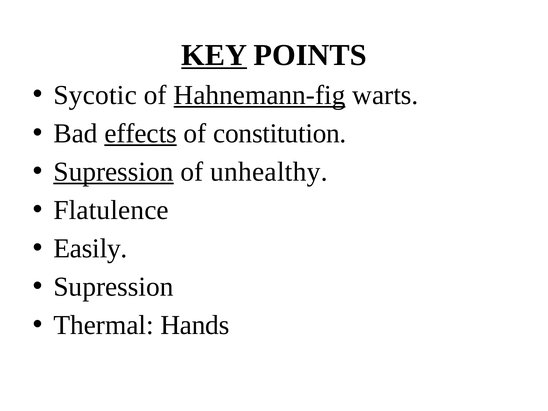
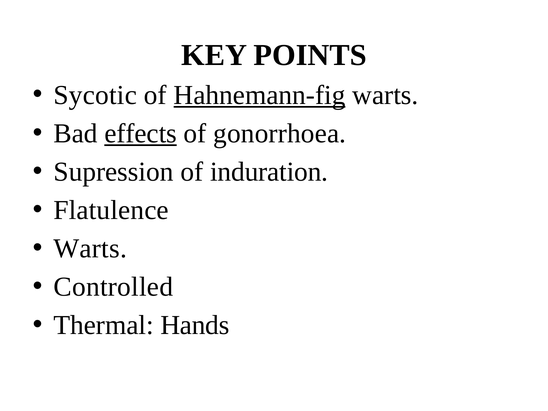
KEY underline: present -> none
constitution: constitution -> gonorrhoea
Supression at (114, 172) underline: present -> none
unhealthy: unhealthy -> induration
Easily at (90, 248): Easily -> Warts
Supression at (113, 287): Supression -> Controlled
